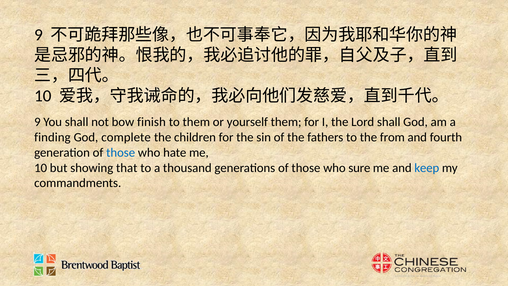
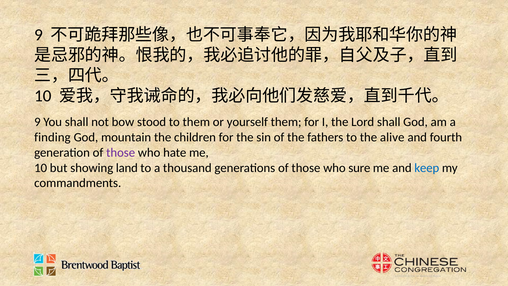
finish: finish -> stood
complete: complete -> mountain
from: from -> alive
those at (121, 152) colour: blue -> purple
that: that -> land
